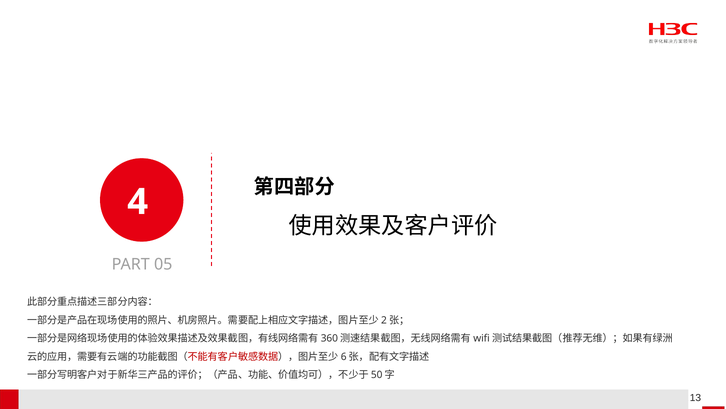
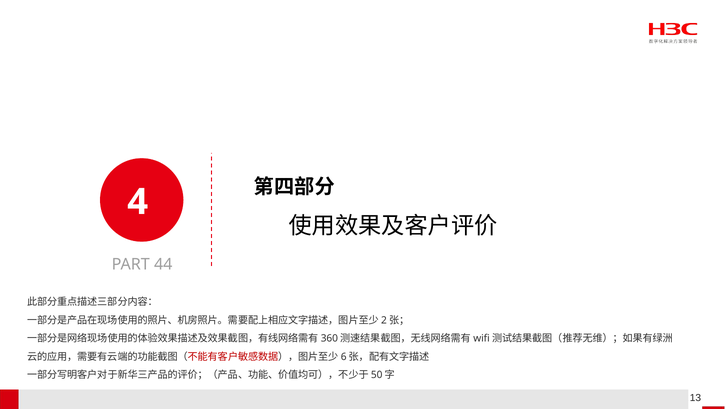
05: 05 -> 44
